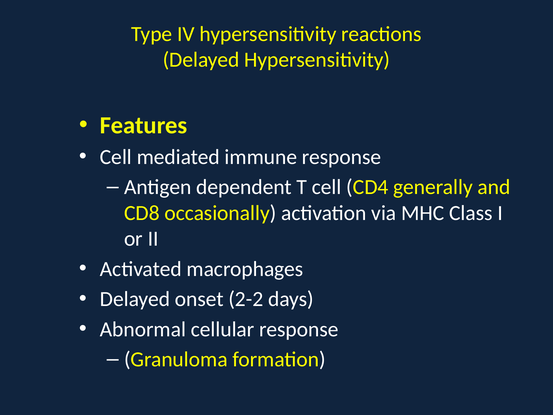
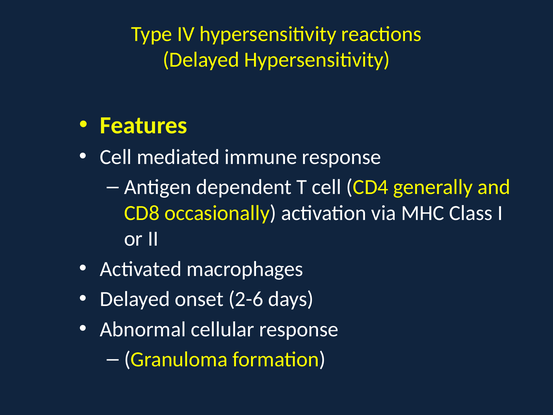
2-2: 2-2 -> 2-6
